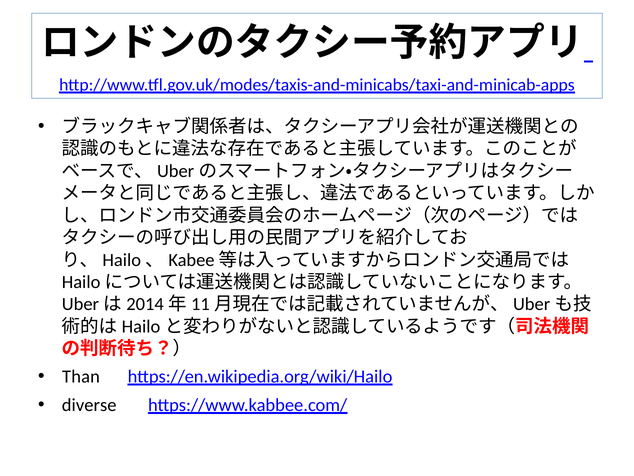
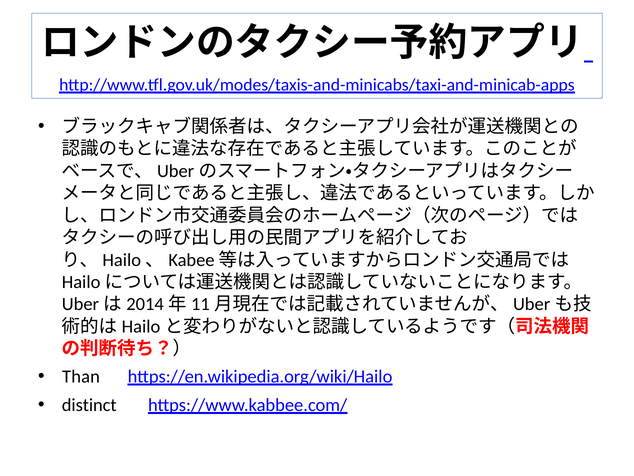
diverse: diverse -> distinct
